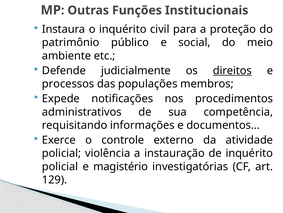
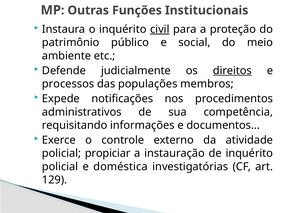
civil underline: none -> present
violência: violência -> propiciar
magistério: magistério -> doméstica
